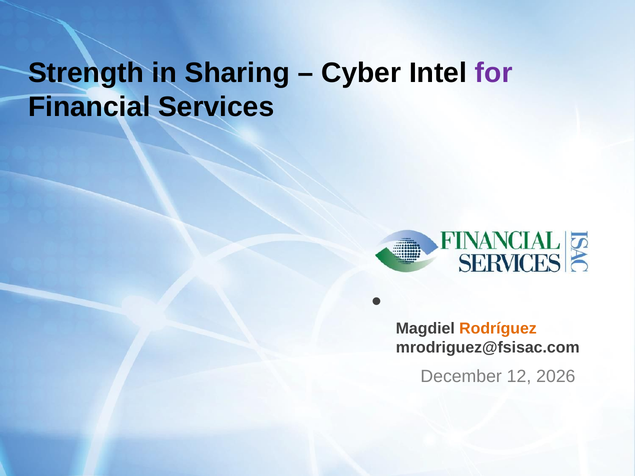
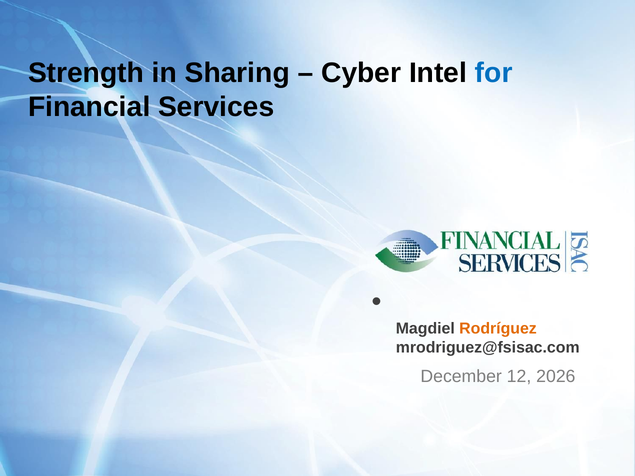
for colour: purple -> blue
